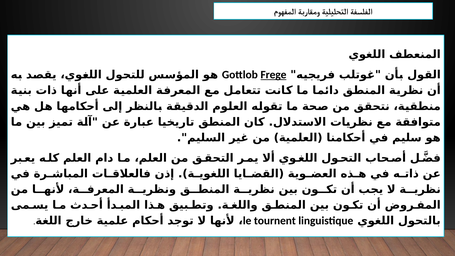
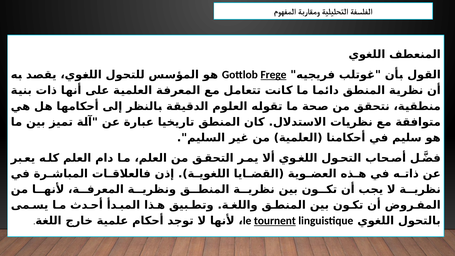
tournent underline: none -> present
